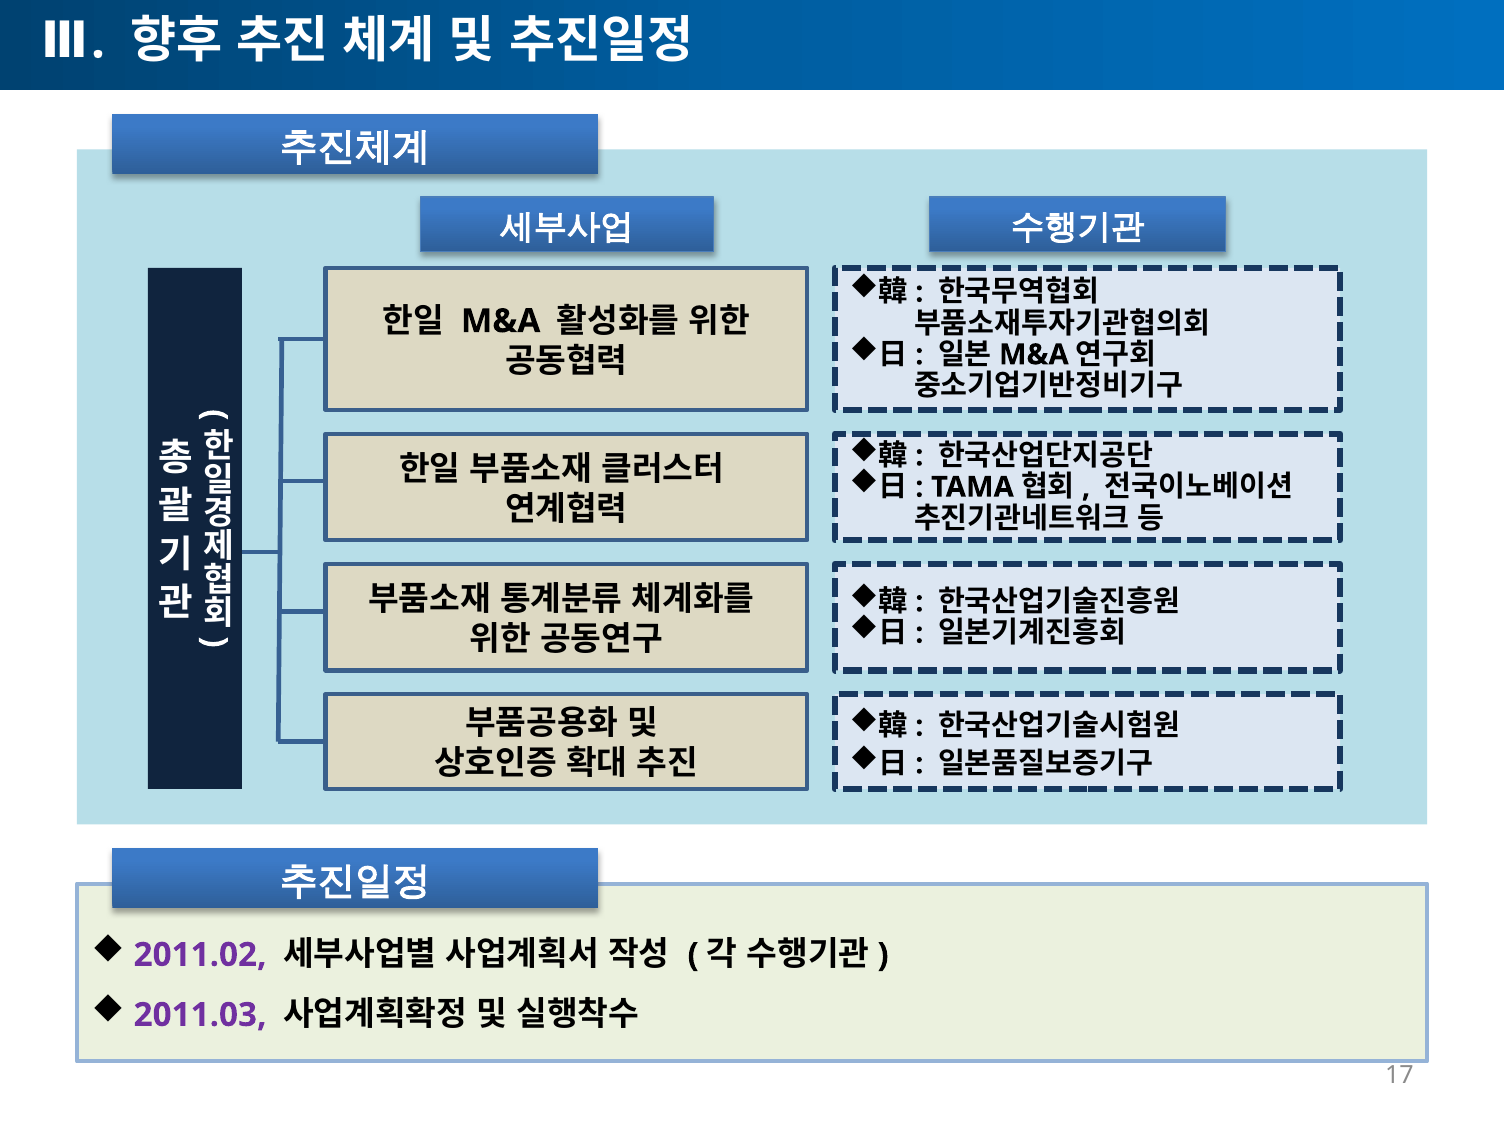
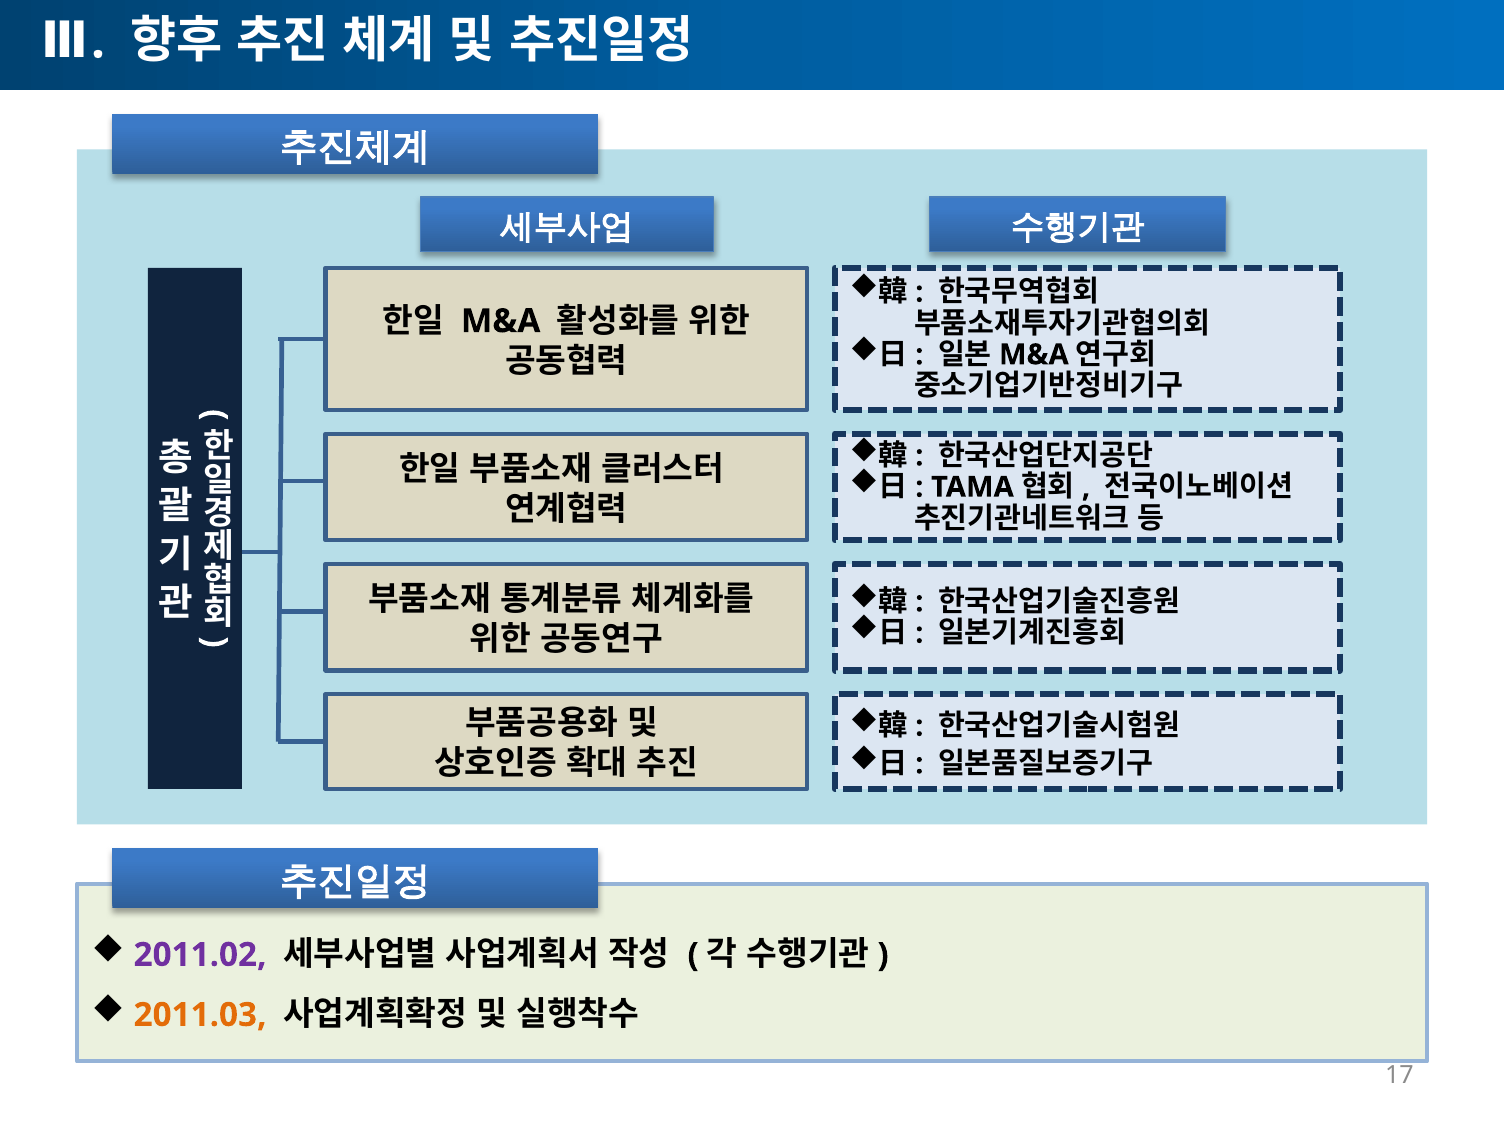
2011.03 colour: purple -> orange
